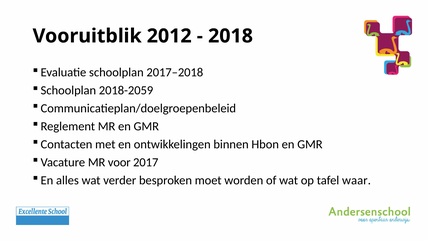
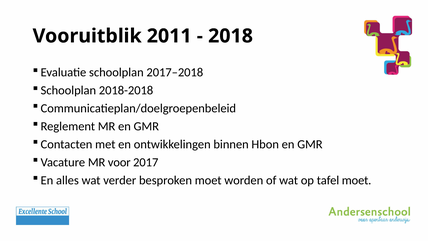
2012: 2012 -> 2011
2018-2059: 2018-2059 -> 2018-2018
tafel waar: waar -> moet
